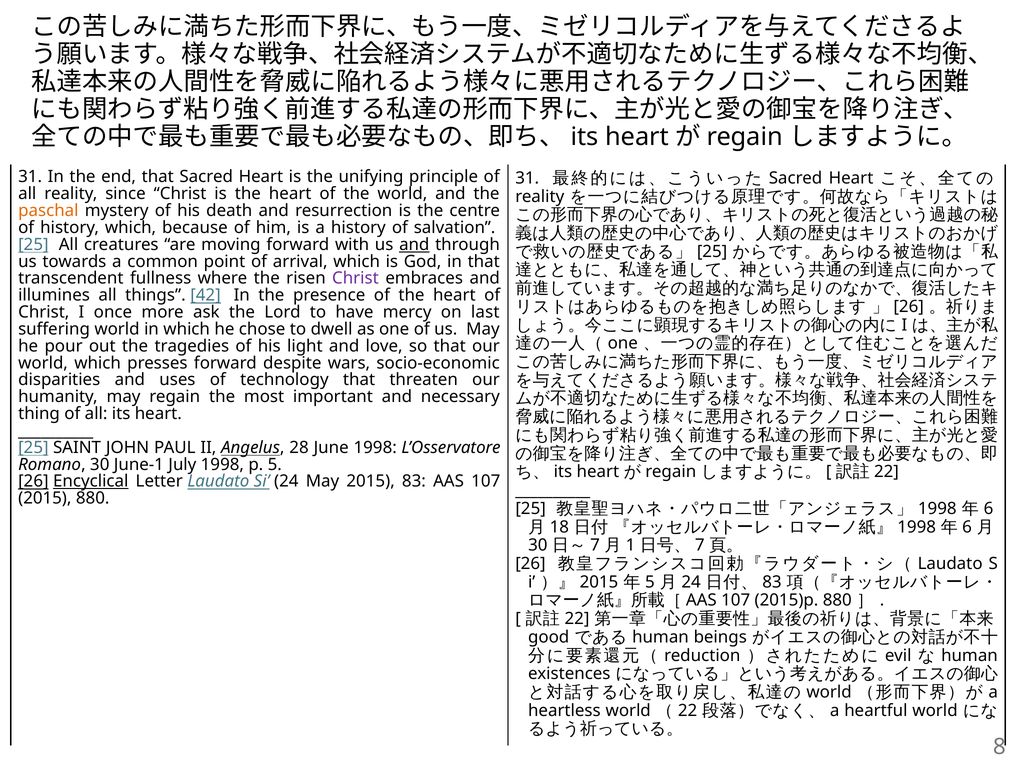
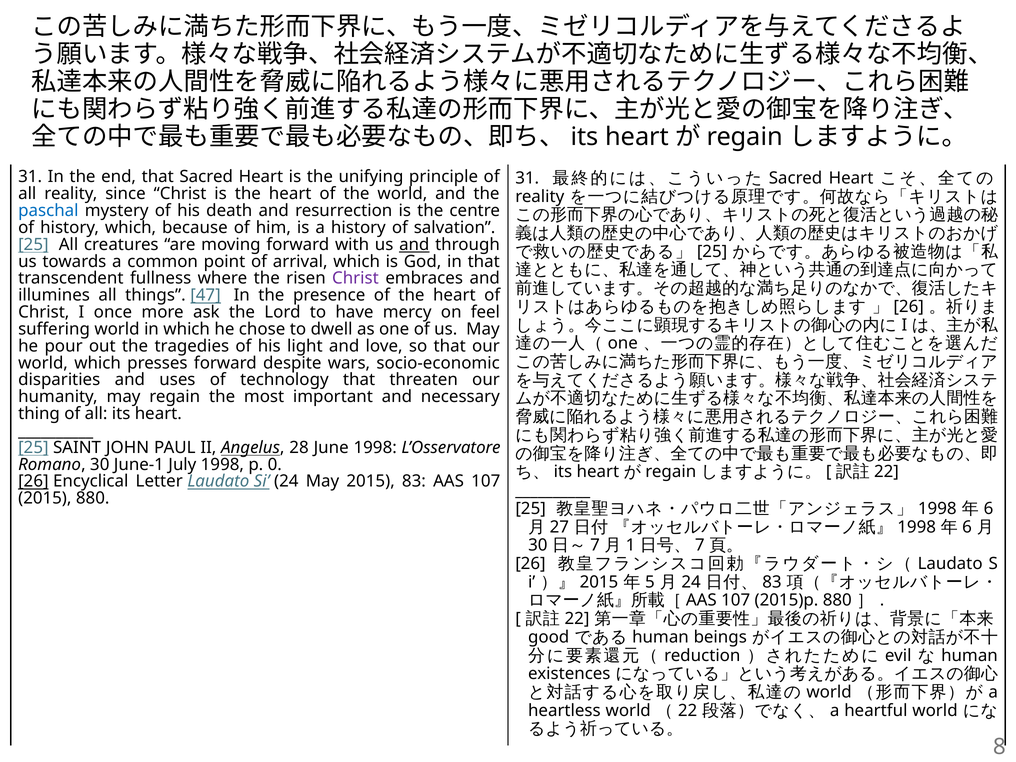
paschal colour: orange -> blue
42: 42 -> 47
last: last -> feel
p 5: 5 -> 0
Encyclical underline: present -> none
18: 18 -> 27
